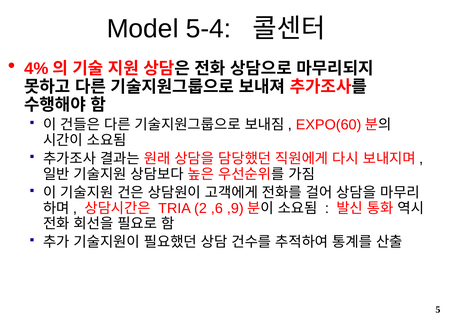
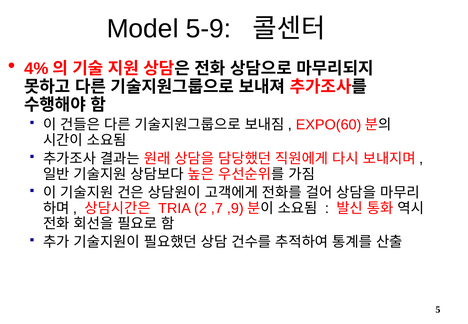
5-4: 5-4 -> 5-9
,6: ,6 -> ,7
